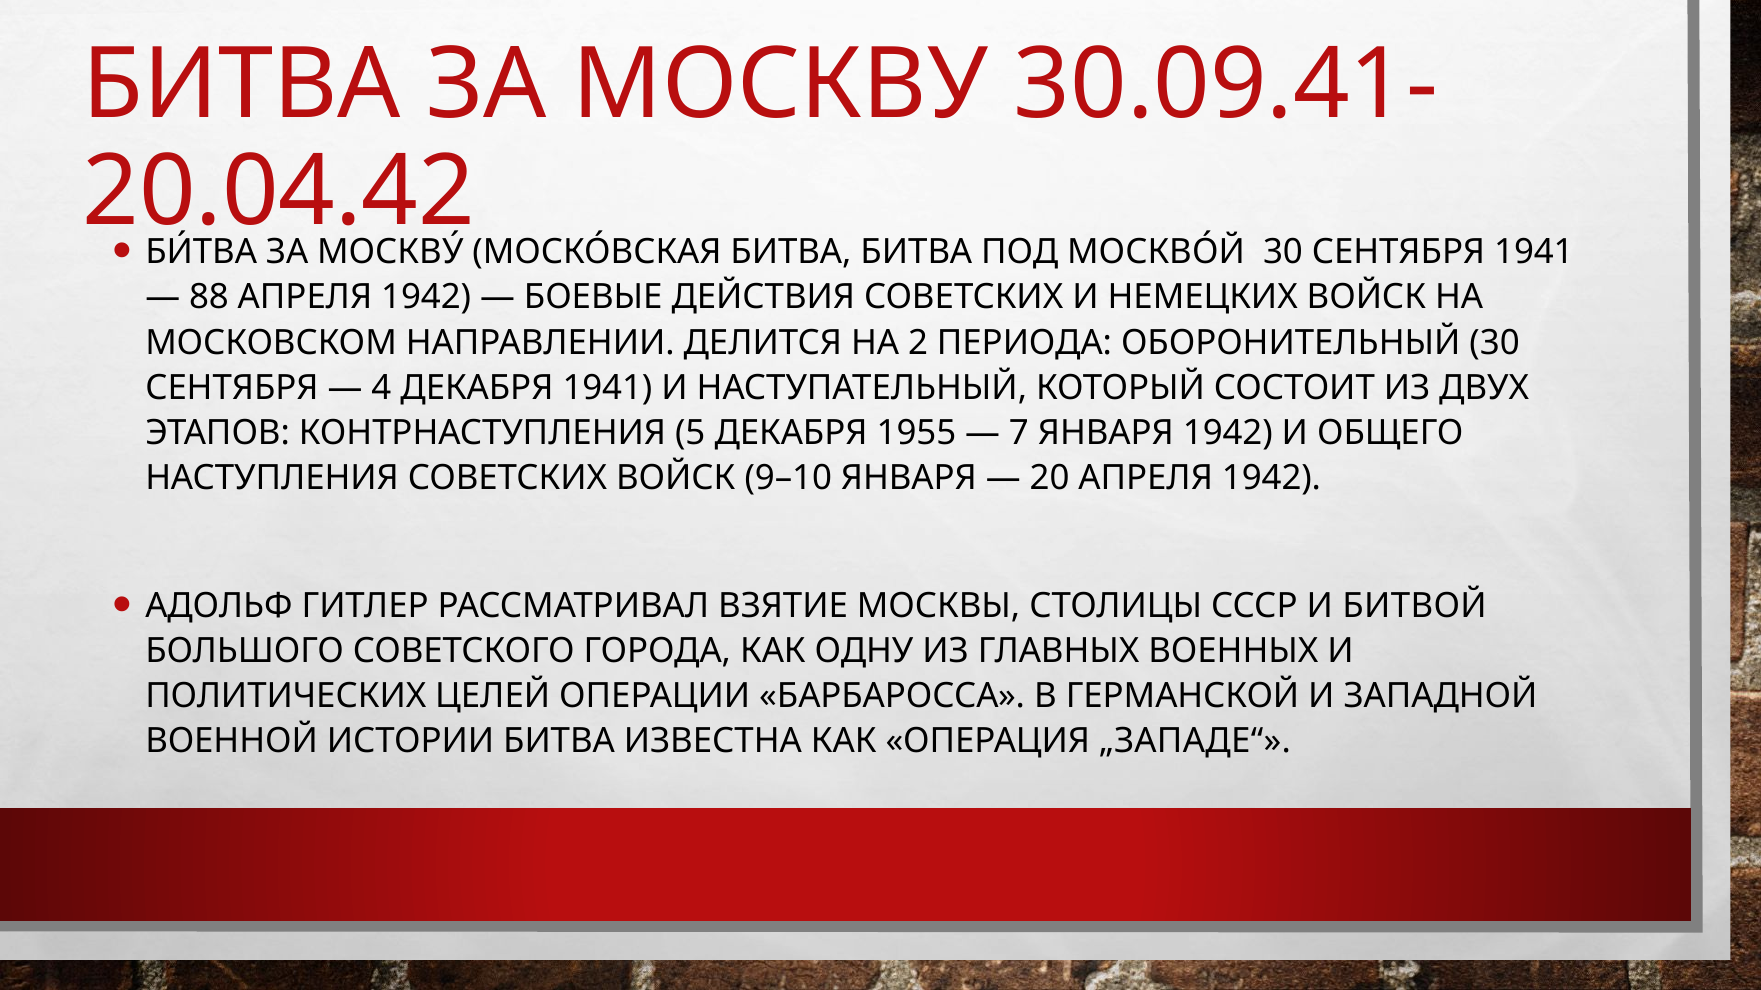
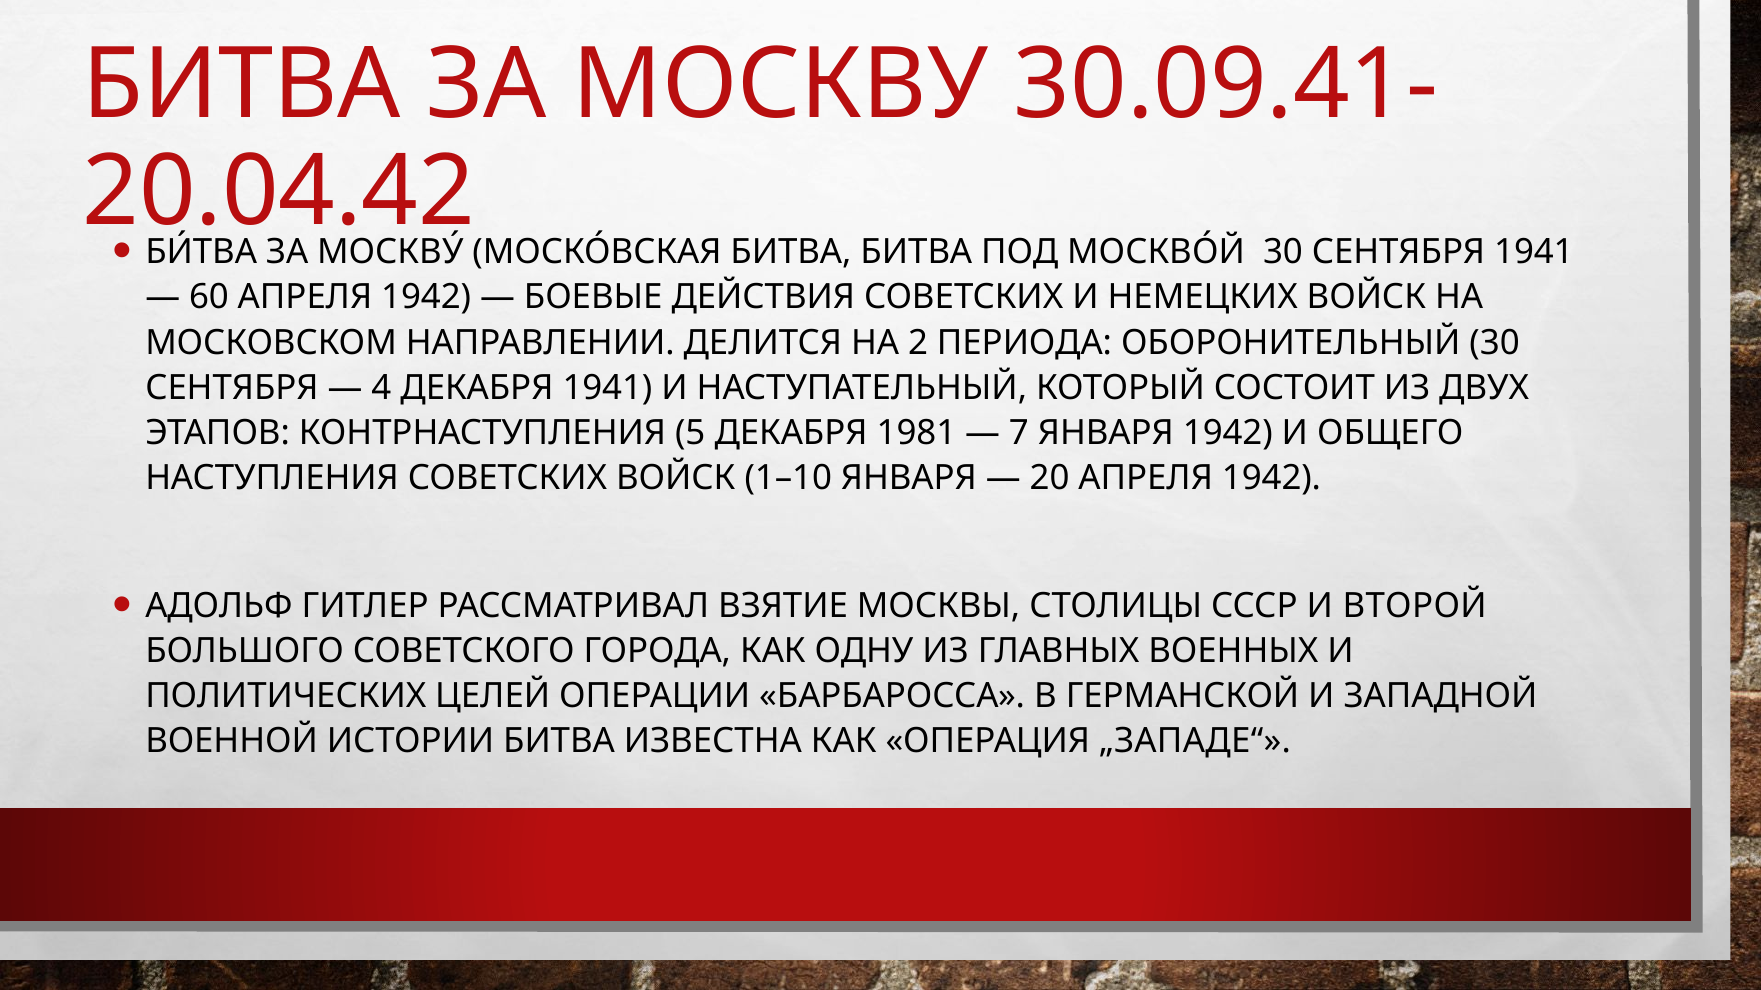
88: 88 -> 60
1955: 1955 -> 1981
9–10: 9–10 -> 1–10
БИТВОЙ: БИТВОЙ -> ВТОРОЙ
